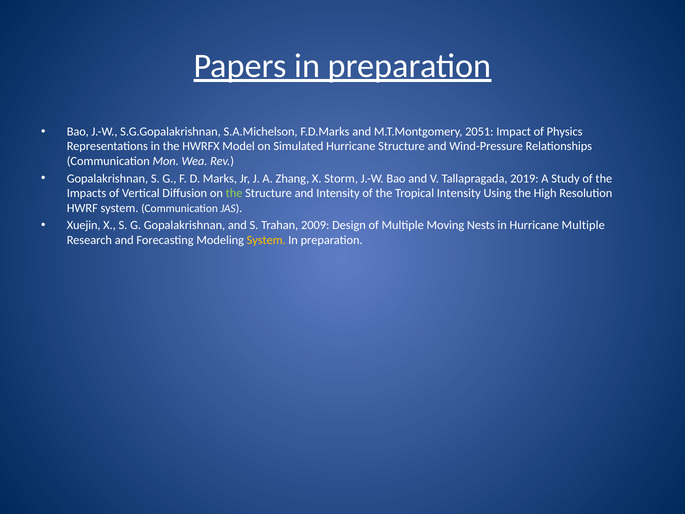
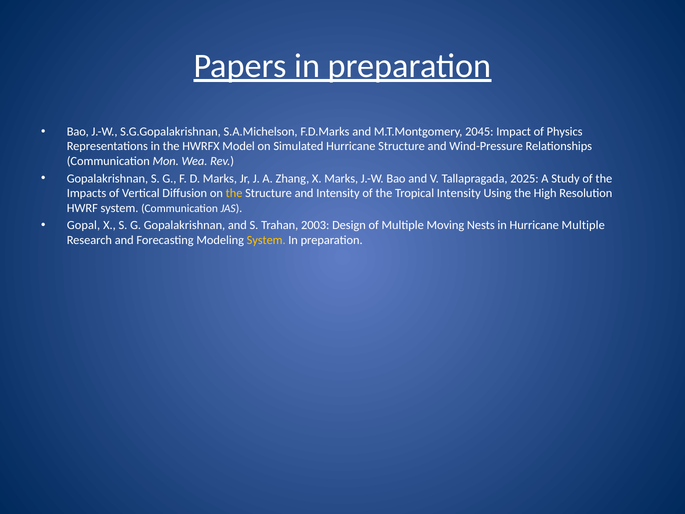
2051: 2051 -> 2045
X Storm: Storm -> Marks
2019: 2019 -> 2025
the at (234, 193) colour: light green -> yellow
Xuejin: Xuejin -> Gopal
2009: 2009 -> 2003
